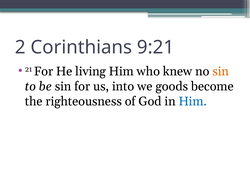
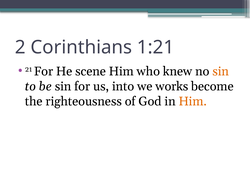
9:21: 9:21 -> 1:21
living: living -> scene
goods: goods -> works
Him at (193, 101) colour: blue -> orange
